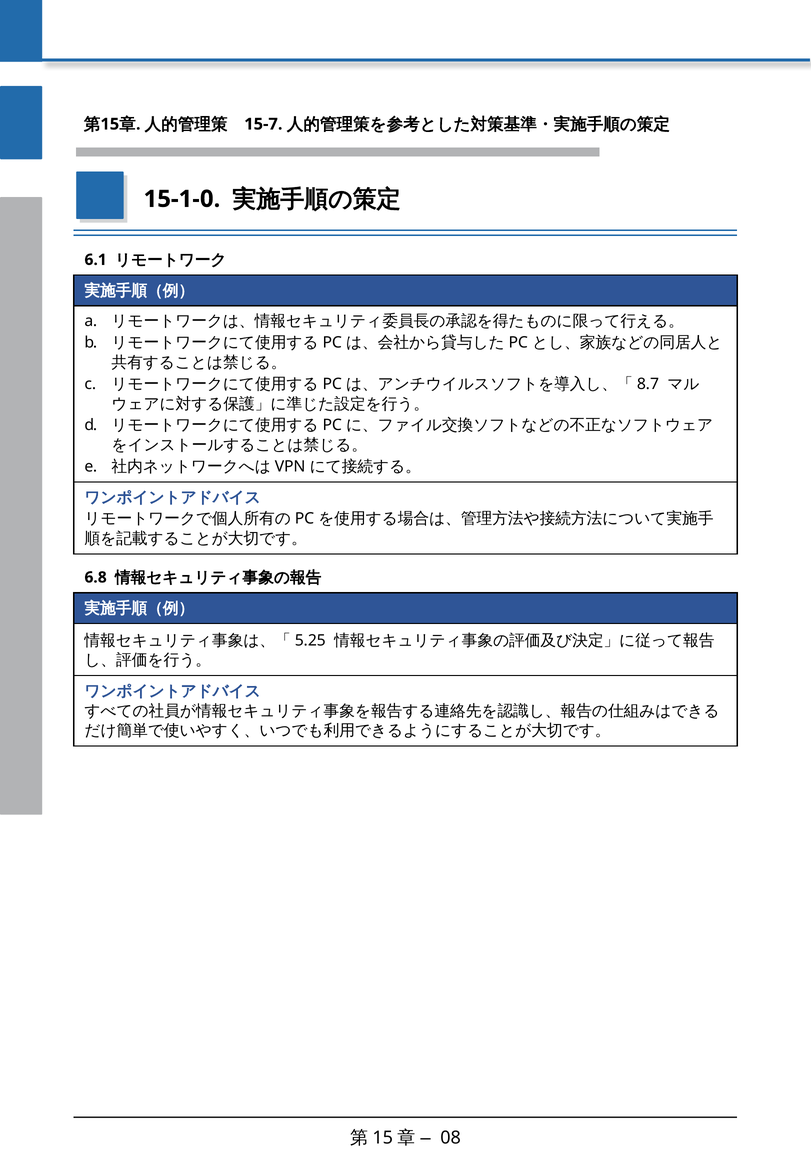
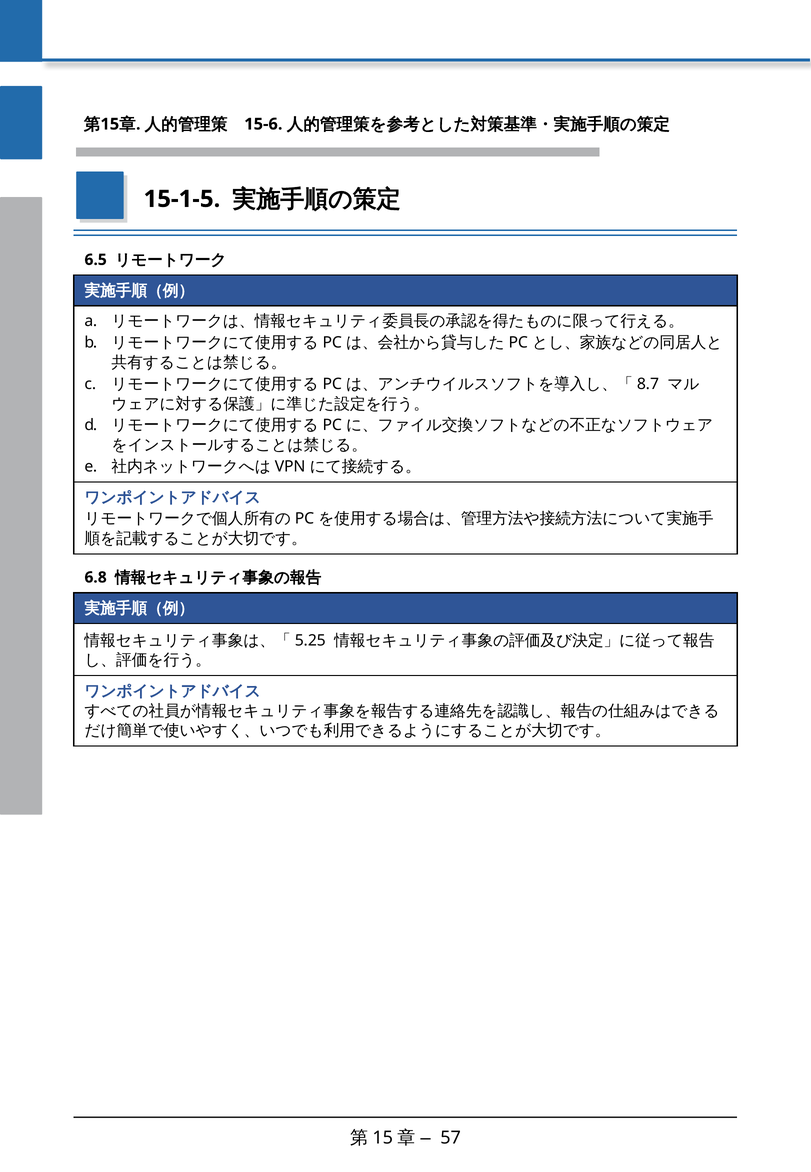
15-7: 15-7 -> 15-6
15-1-0: 15-1-0 -> 15-1-5
6.1: 6.1 -> 6.5
08: 08 -> 57
